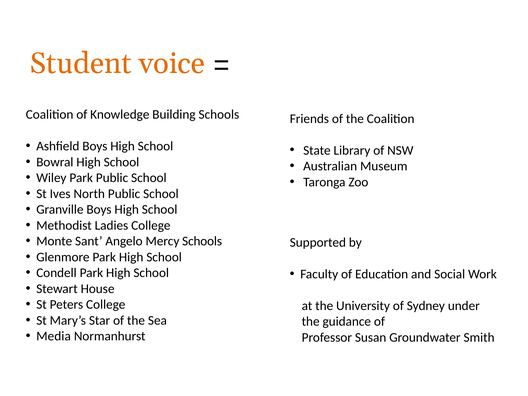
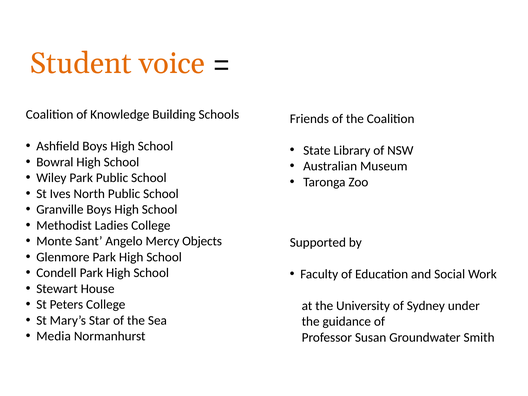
Mercy Schools: Schools -> Objects
